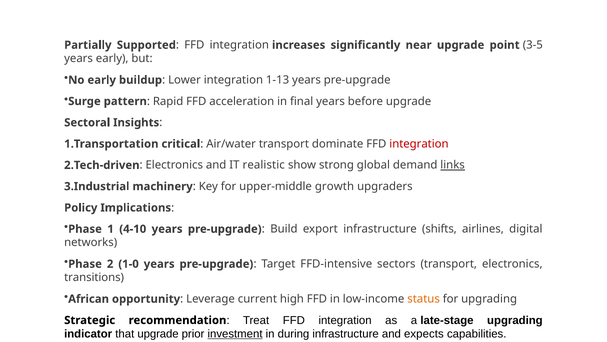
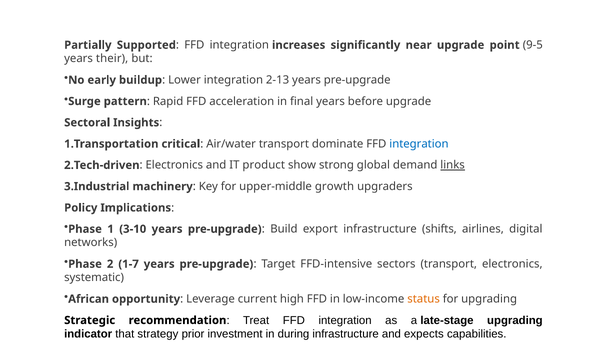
3-5: 3-5 -> 9-5
years early: early -> their
1-13: 1-13 -> 2-13
integration at (419, 144) colour: red -> blue
realistic: realistic -> product
4-10: 4-10 -> 3-10
1-0: 1-0 -> 1-7
transitions: transitions -> systematic
that upgrade: upgrade -> strategy
investment underline: present -> none
